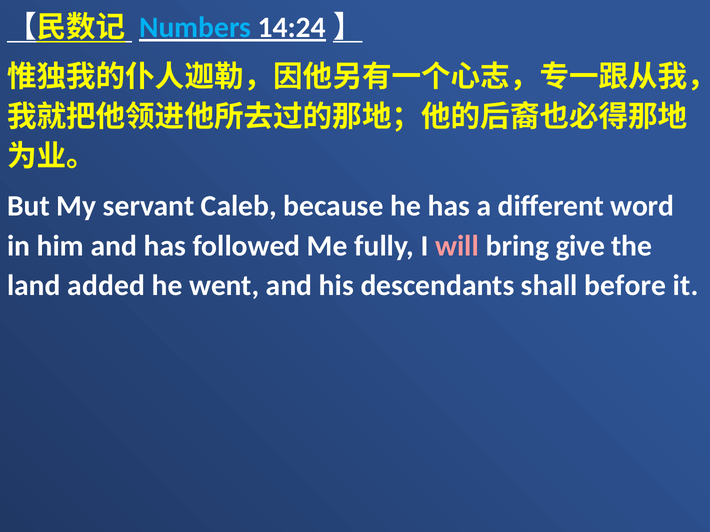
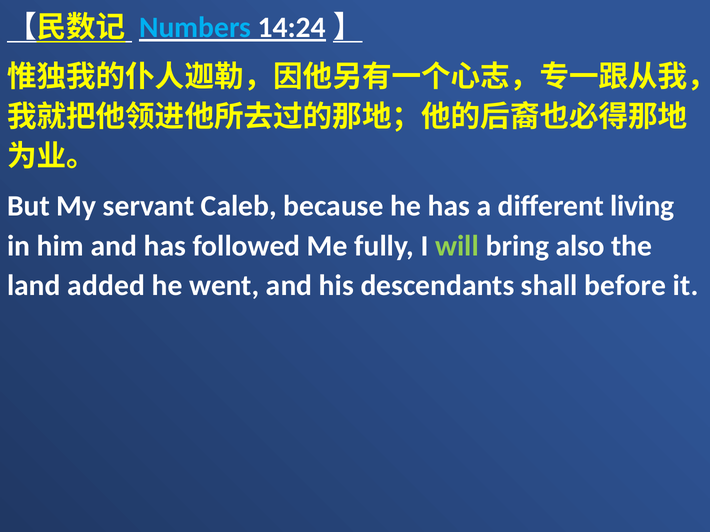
word: word -> living
will colour: pink -> light green
give: give -> also
